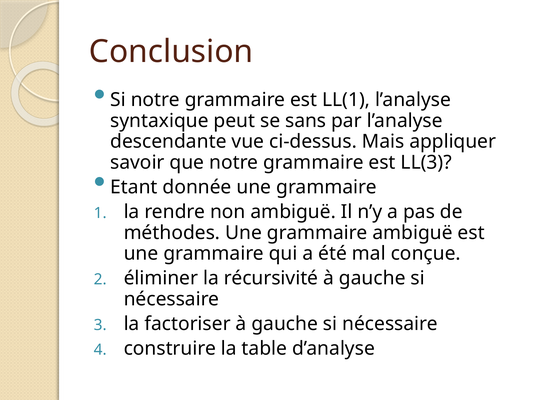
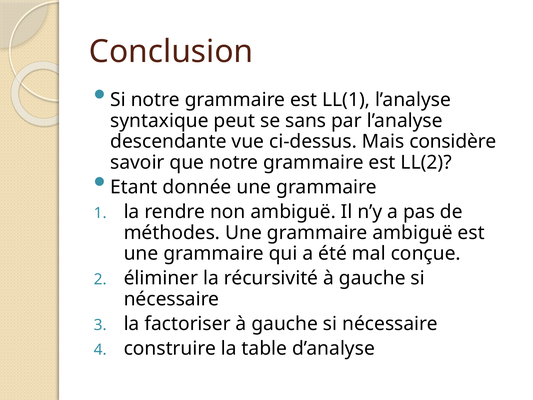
appliquer: appliquer -> considère
LL(3: LL(3 -> LL(2
